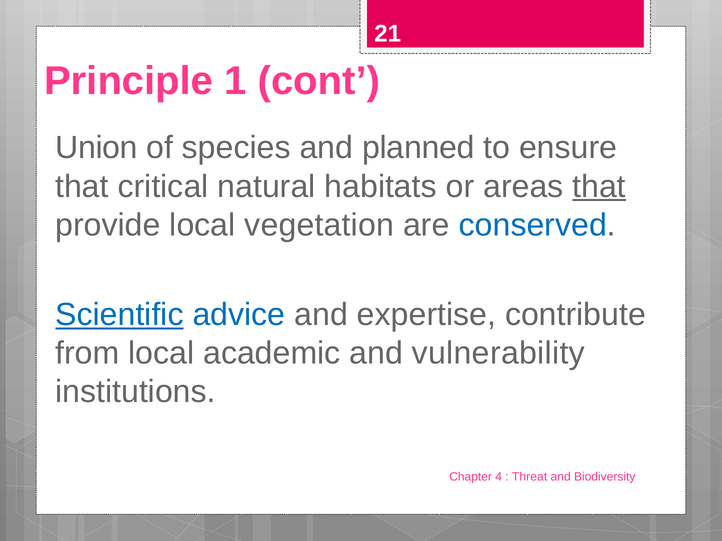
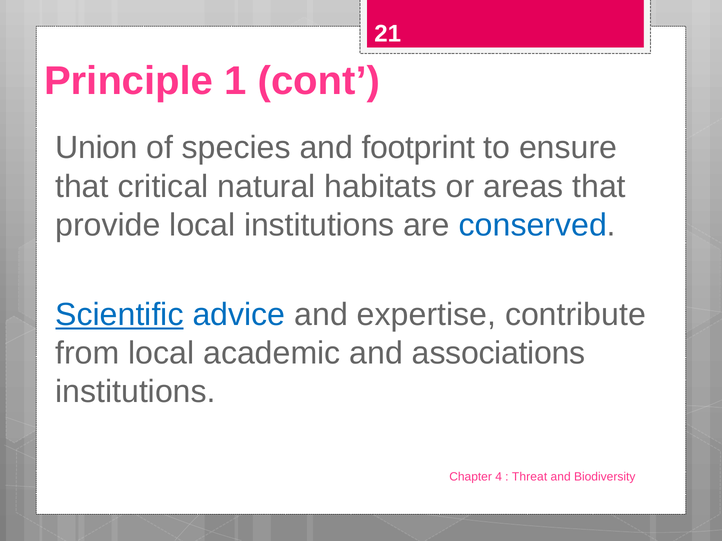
planned: planned -> footprint
that at (599, 187) underline: present -> none
local vegetation: vegetation -> institutions
vulnerability: vulnerability -> associations
